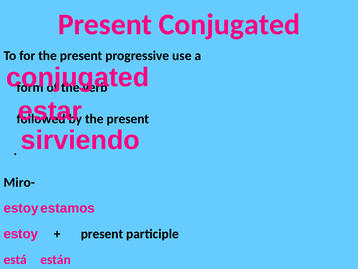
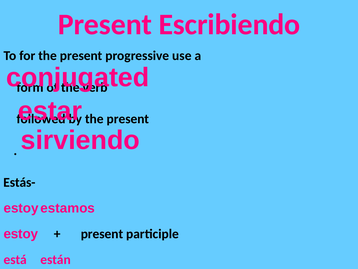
Present Conjugated: Conjugated -> Escribiendo
Miro-: Miro- -> Estás-
